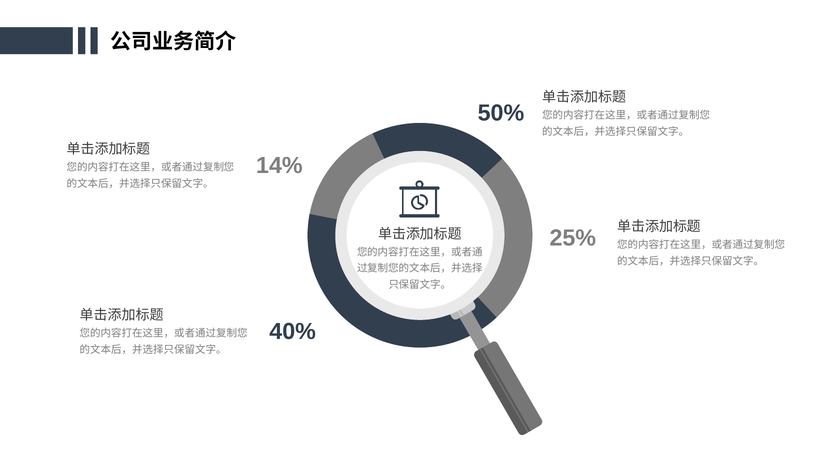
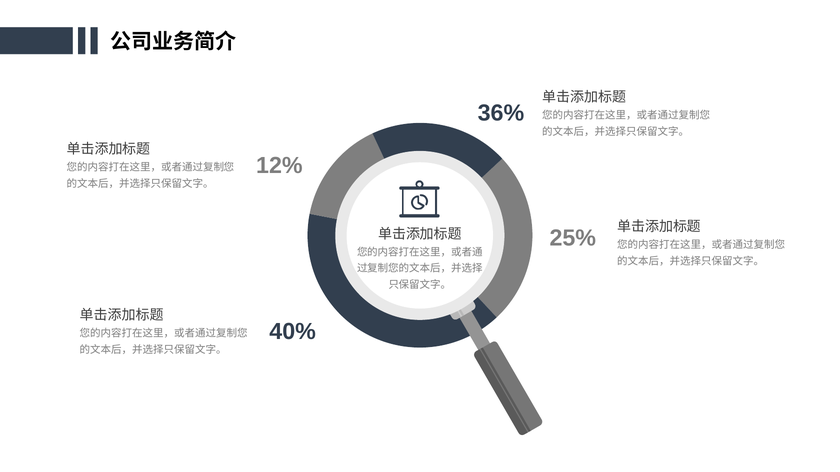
50%: 50% -> 36%
14%: 14% -> 12%
